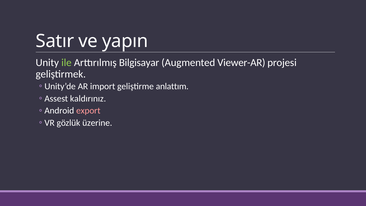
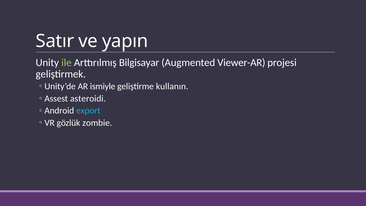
import: import -> ismiyle
anlattım: anlattım -> kullanın
kaldırınız: kaldırınız -> asteroidi
export colour: pink -> light blue
üzerine: üzerine -> zombie
